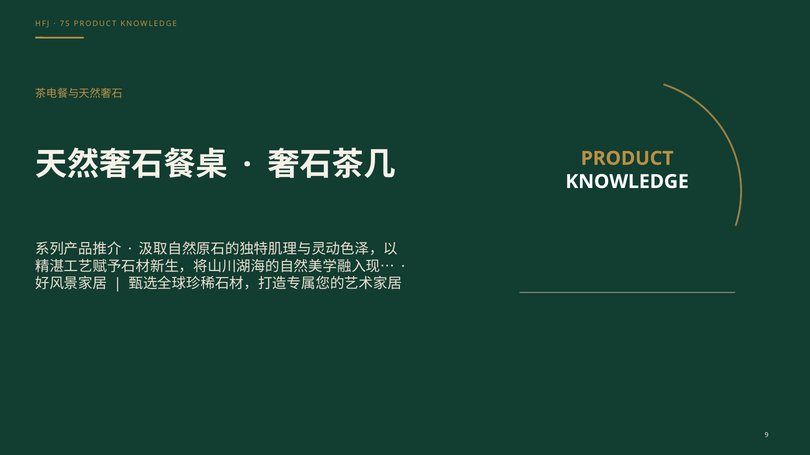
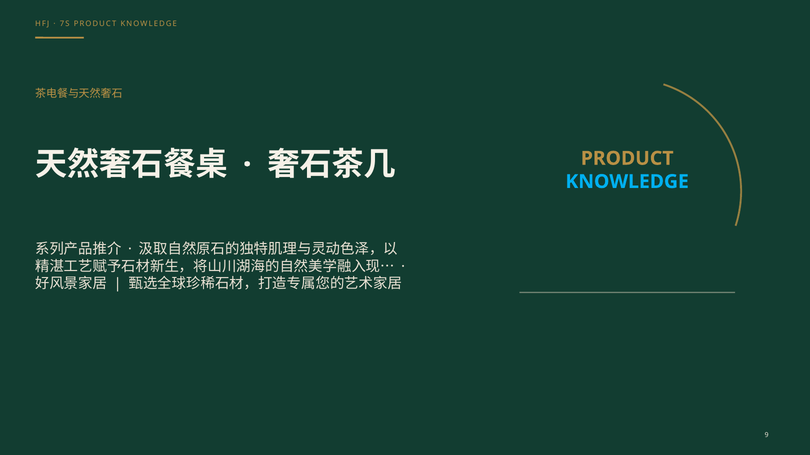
KNOWLEDGE at (627, 182) colour: white -> light blue
